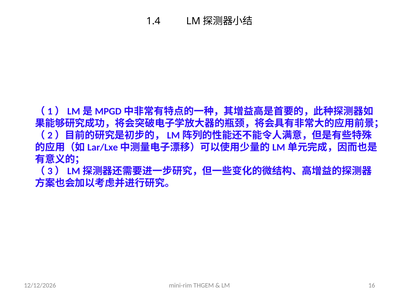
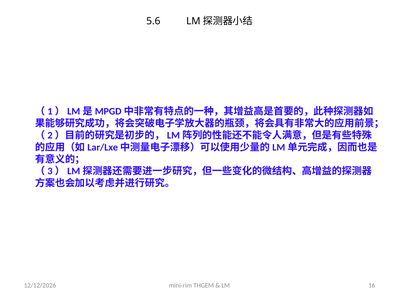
1.4: 1.4 -> 5.6
